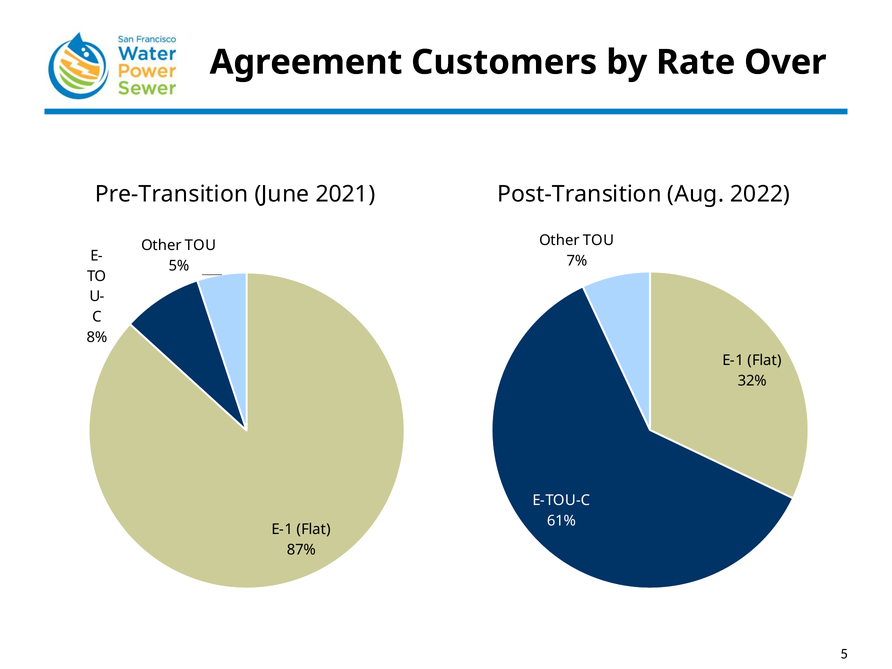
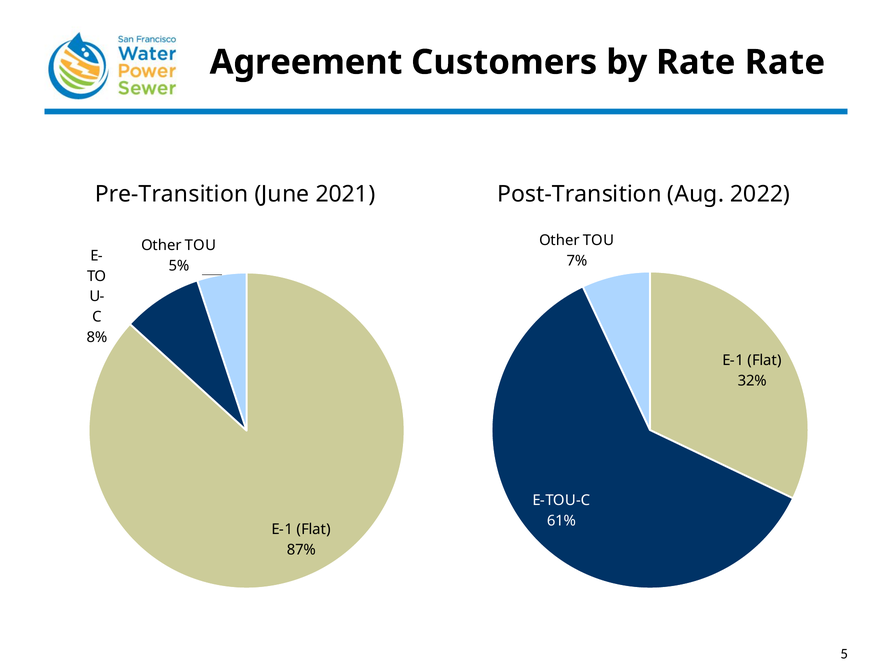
Rate Over: Over -> Rate
